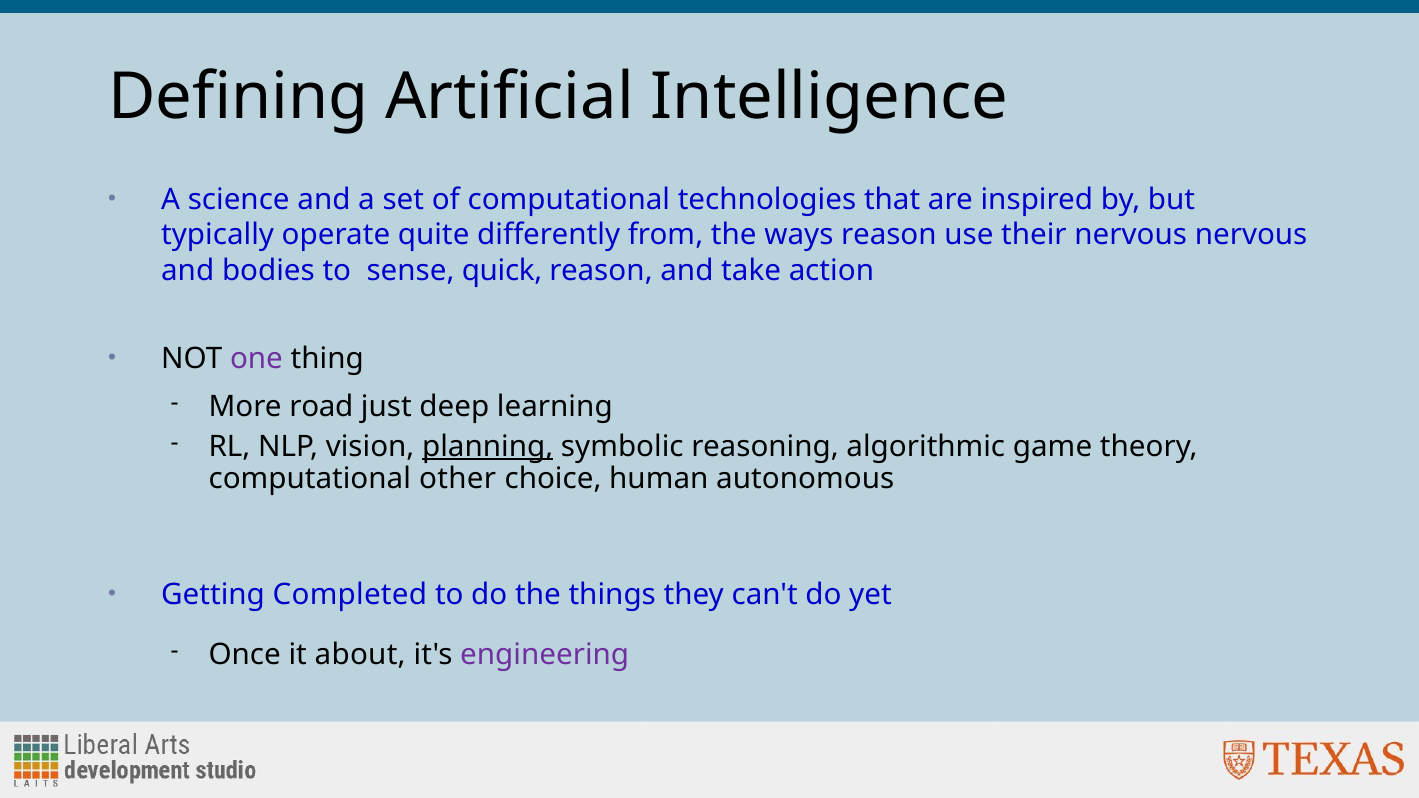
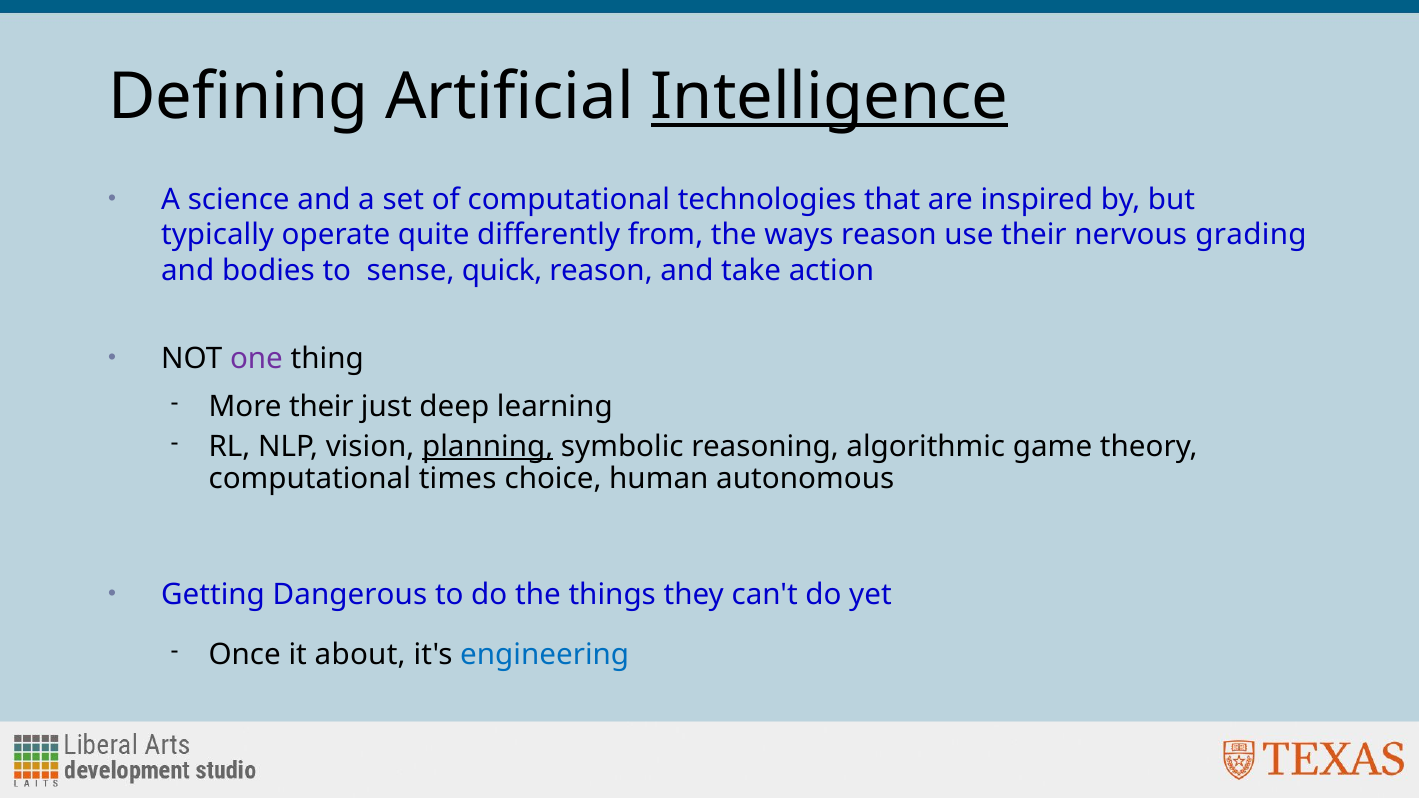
Intelligence underline: none -> present
nervous nervous: nervous -> grading
More road: road -> their
other: other -> times
Completed: Completed -> Dangerous
engineering colour: purple -> blue
